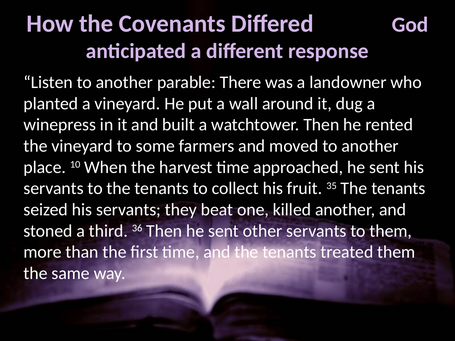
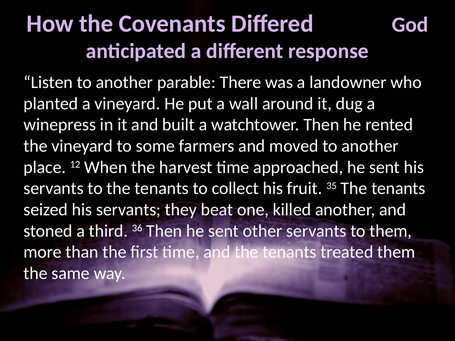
10: 10 -> 12
